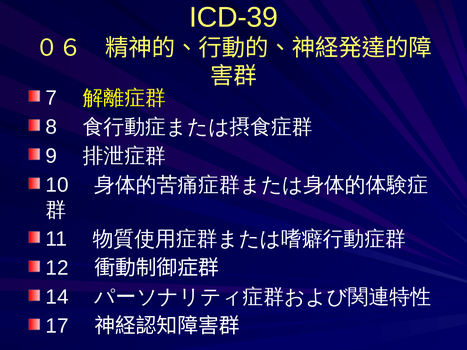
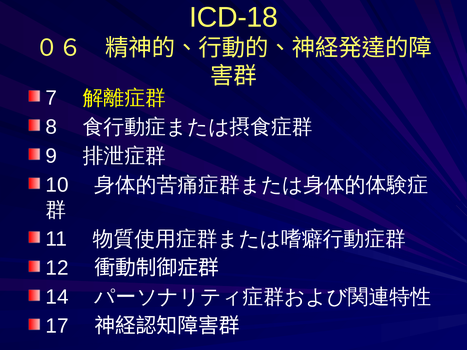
ICD-39: ICD-39 -> ICD-18
